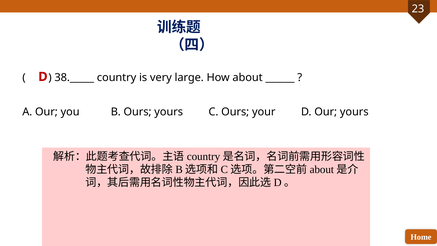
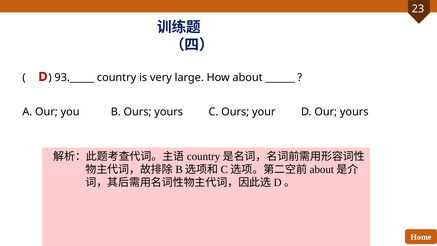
38._____: 38._____ -> 93._____
